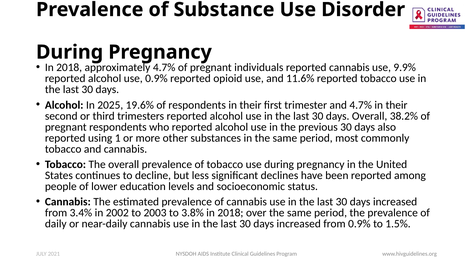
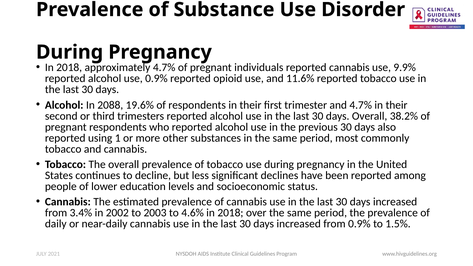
2025: 2025 -> 2088
3.8%: 3.8% -> 4.6%
